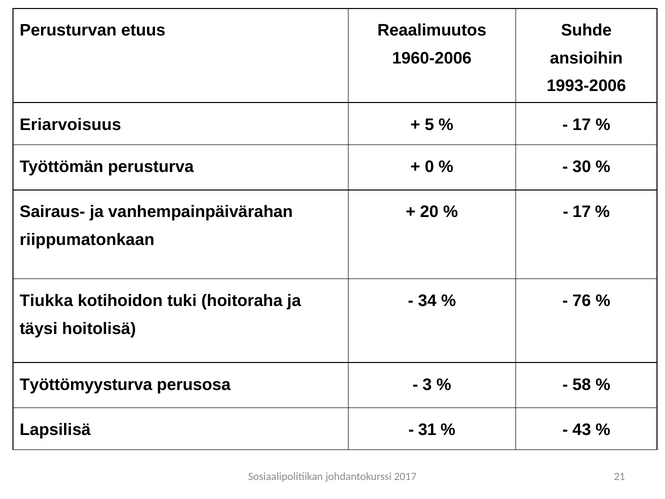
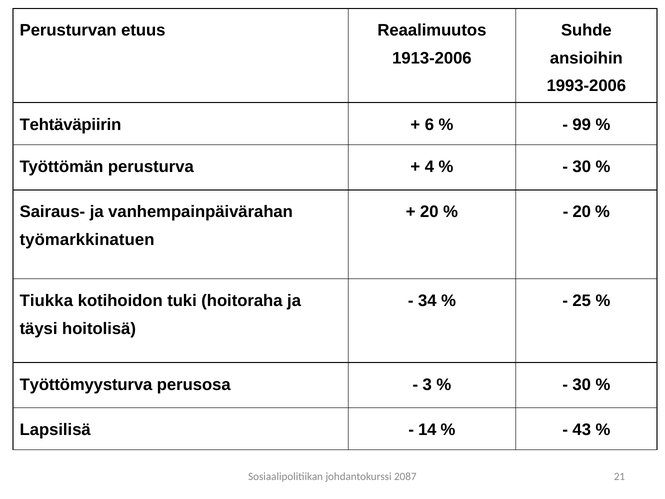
1960-2006: 1960-2006 -> 1913-2006
Eriarvoisuus: Eriarvoisuus -> Tehtäväpiirin
5: 5 -> 6
17 at (582, 125): 17 -> 99
0: 0 -> 4
17 at (582, 212): 17 -> 20
riippumatonkaan: riippumatonkaan -> työmarkkinatuen
76: 76 -> 25
58 at (582, 384): 58 -> 30
31: 31 -> 14
2017: 2017 -> 2087
